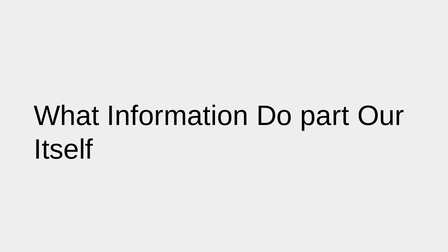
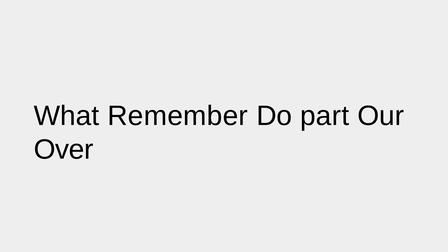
Information: Information -> Remember
Itself: Itself -> Over
